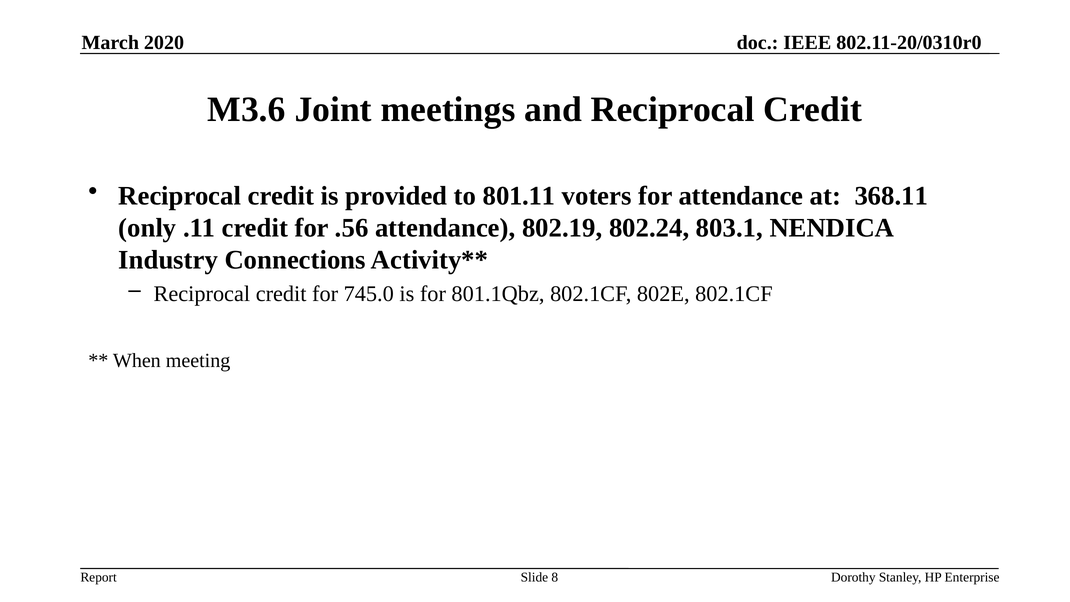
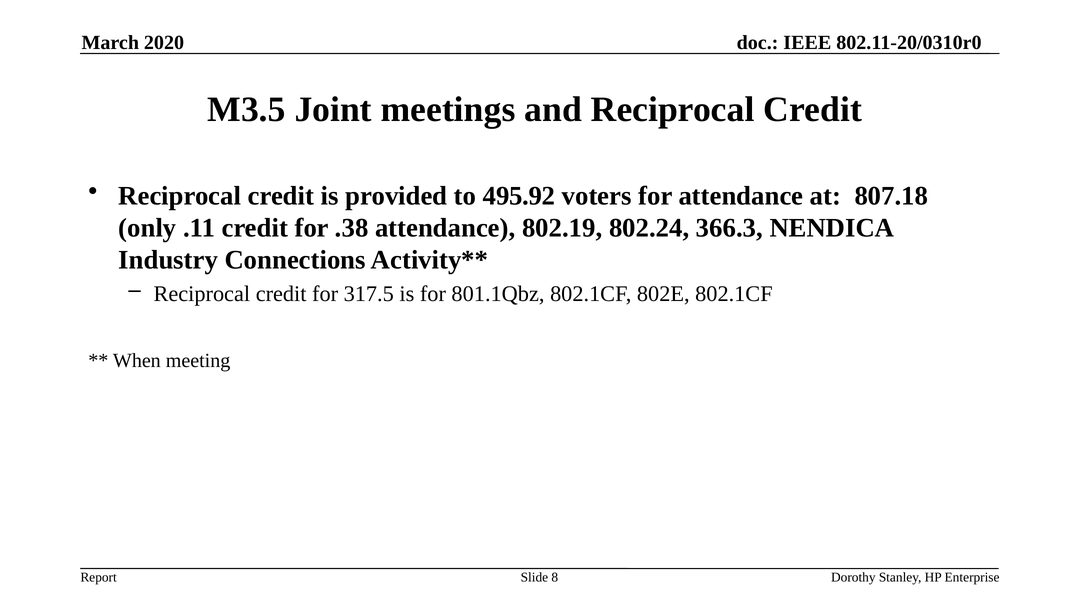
M3.6: M3.6 -> M3.5
801.11: 801.11 -> 495.92
368.11: 368.11 -> 807.18
.56: .56 -> .38
803.1: 803.1 -> 366.3
745.0: 745.0 -> 317.5
